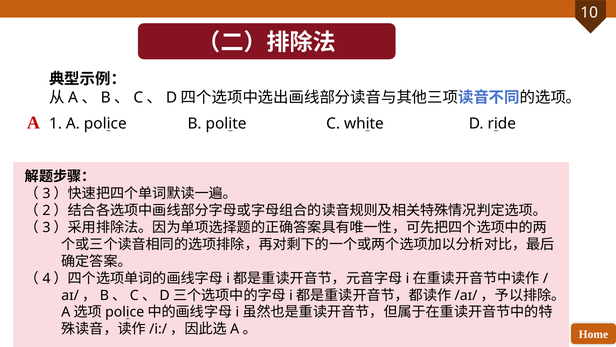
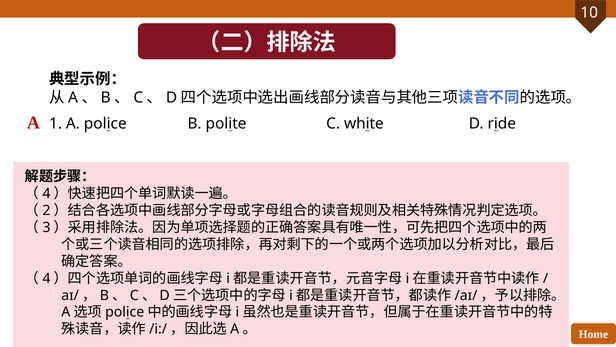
3 at (46, 193): 3 -> 4
